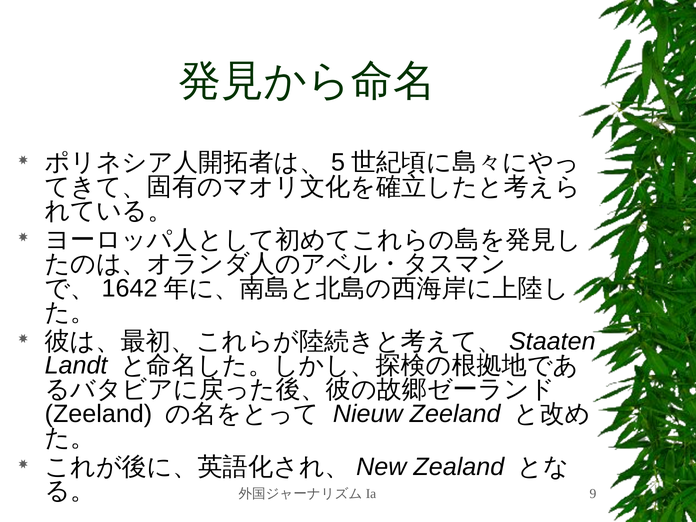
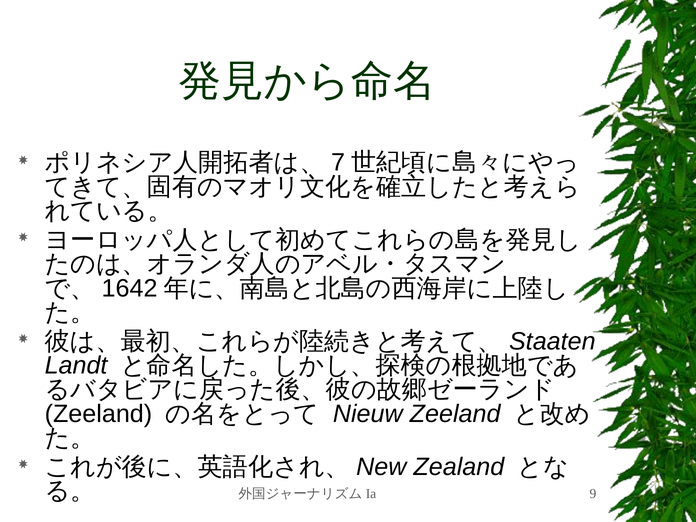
5: 5 -> 7
